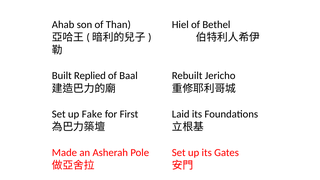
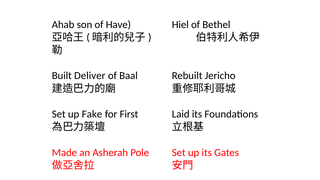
Than: Than -> Have
Replied: Replied -> Deliver
